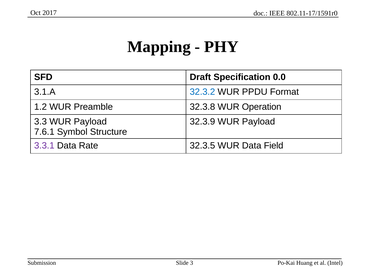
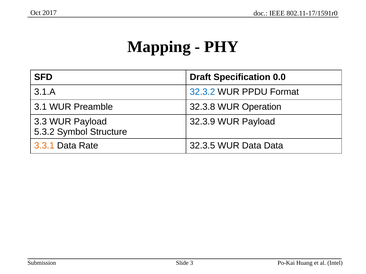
1.2: 1.2 -> 3.1
7.6.1: 7.6.1 -> 5.3.2
3.3.1 colour: purple -> orange
Data Field: Field -> Data
